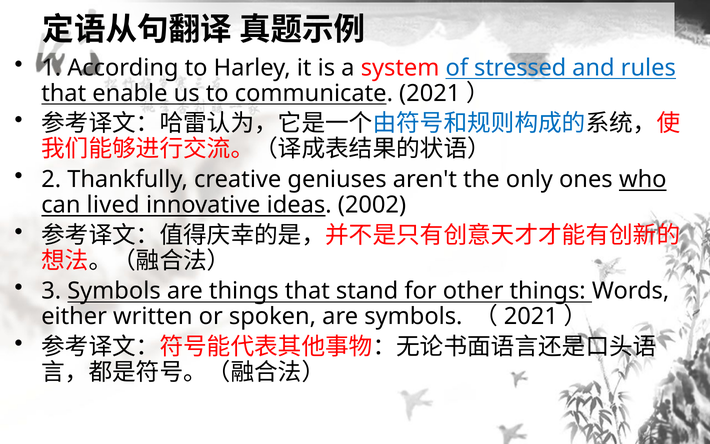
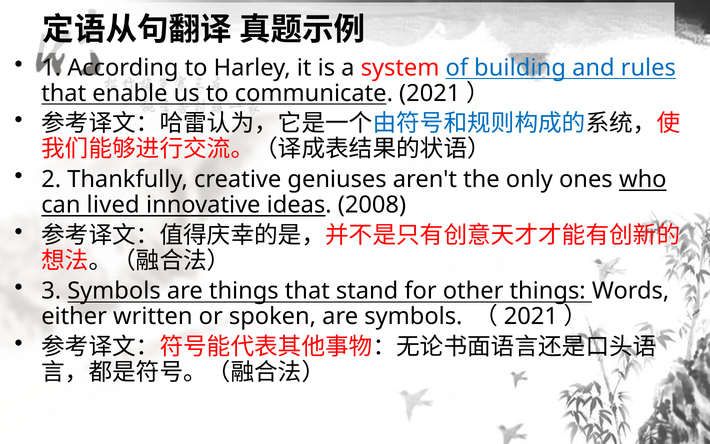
stressed: stressed -> building
2002: 2002 -> 2008
